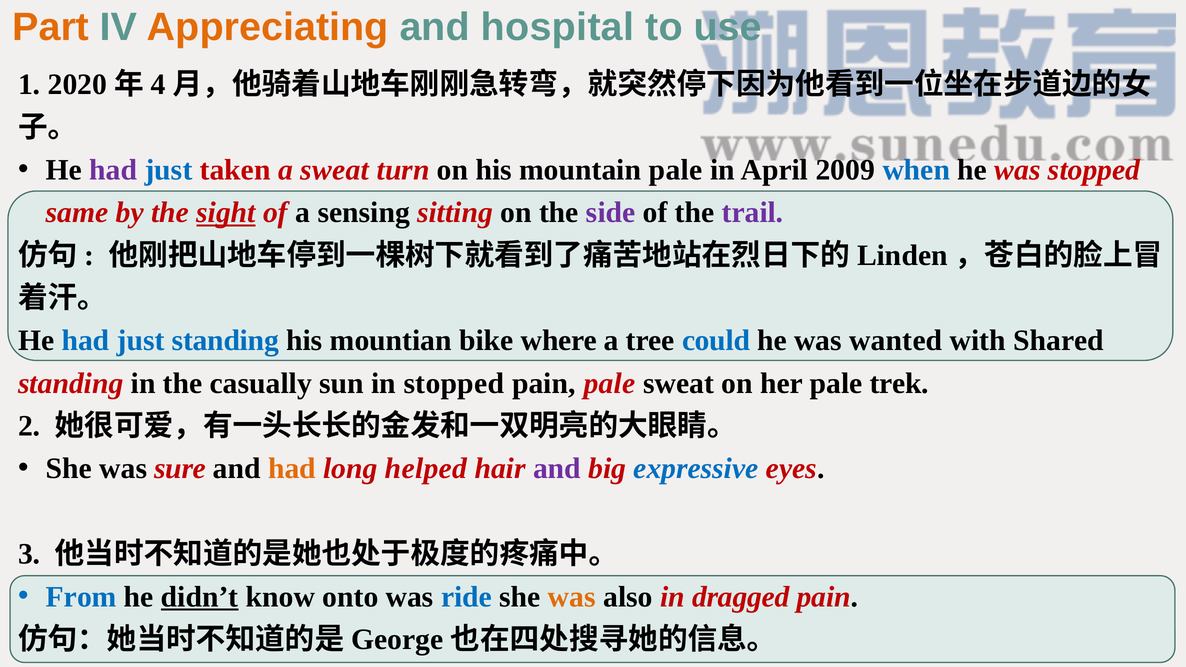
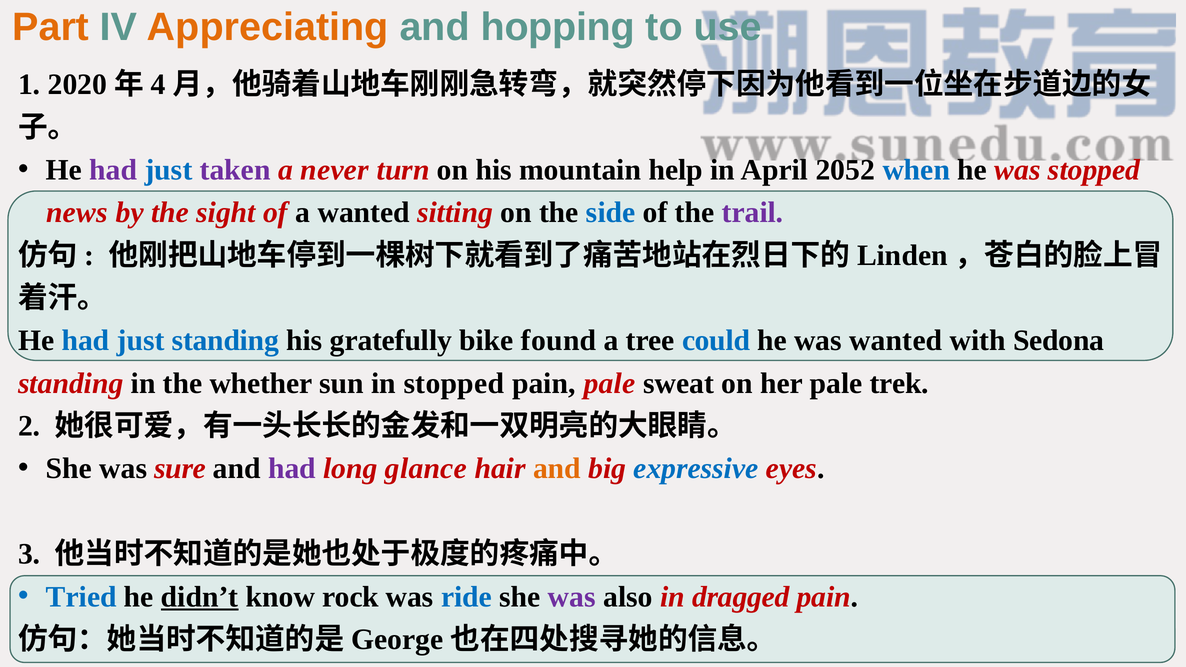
hospital: hospital -> hopping
taken colour: red -> purple
a sweat: sweat -> never
mountain pale: pale -> help
2009: 2009 -> 2052
same: same -> news
sight underline: present -> none
a sensing: sensing -> wanted
side colour: purple -> blue
mountian: mountian -> gratefully
where: where -> found
Shared: Shared -> Sedona
casually: casually -> whether
had at (292, 469) colour: orange -> purple
helped: helped -> glance
and at (557, 469) colour: purple -> orange
From: From -> Tried
onto: onto -> rock
was at (572, 597) colour: orange -> purple
